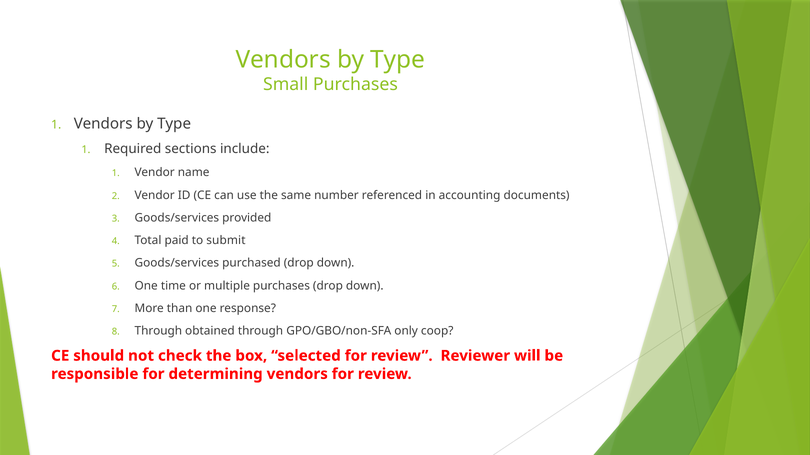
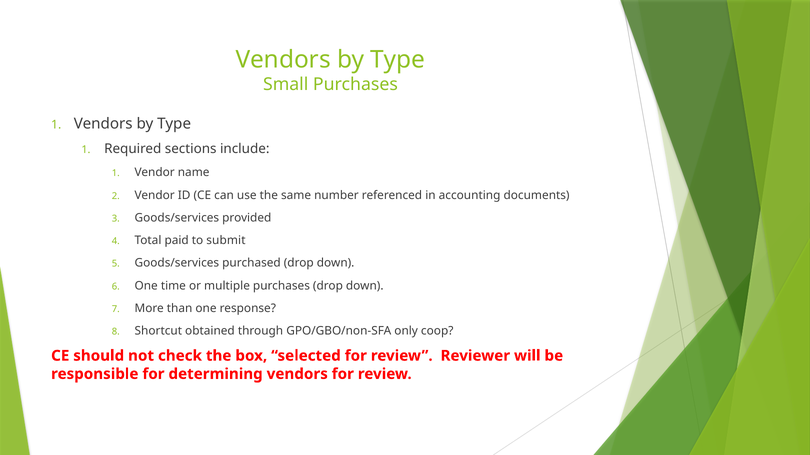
Through at (158, 331): Through -> Shortcut
